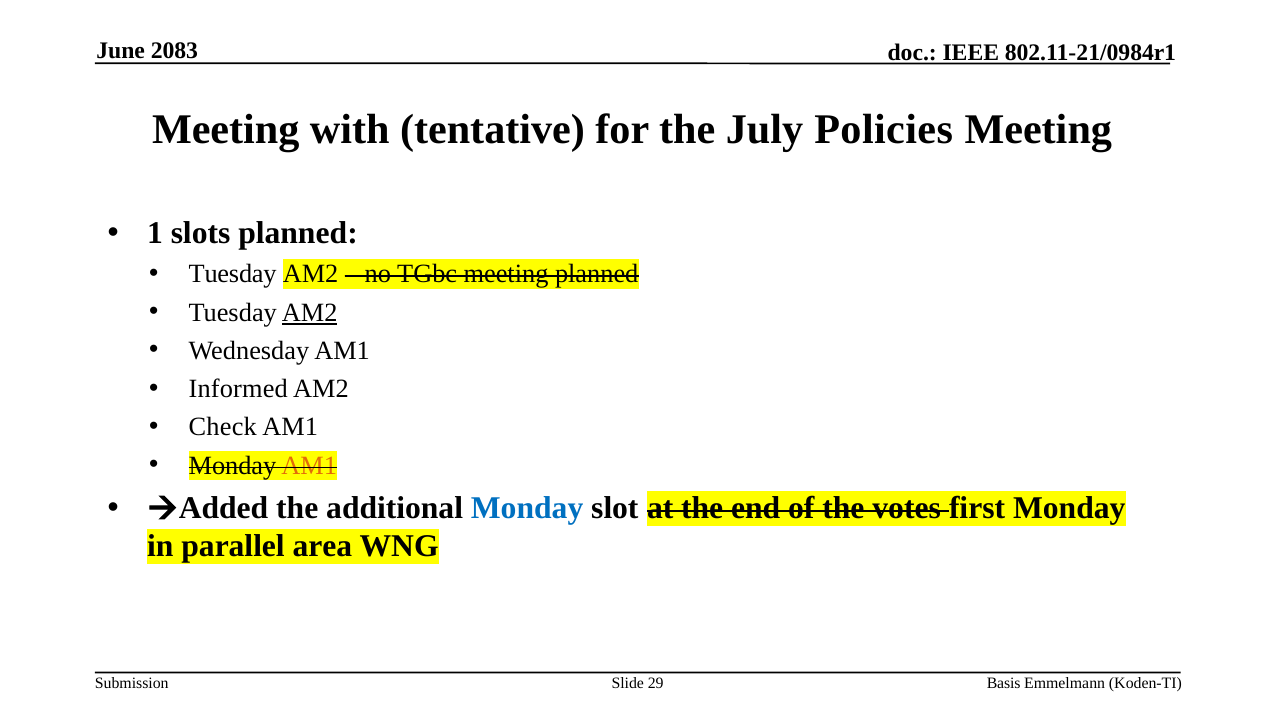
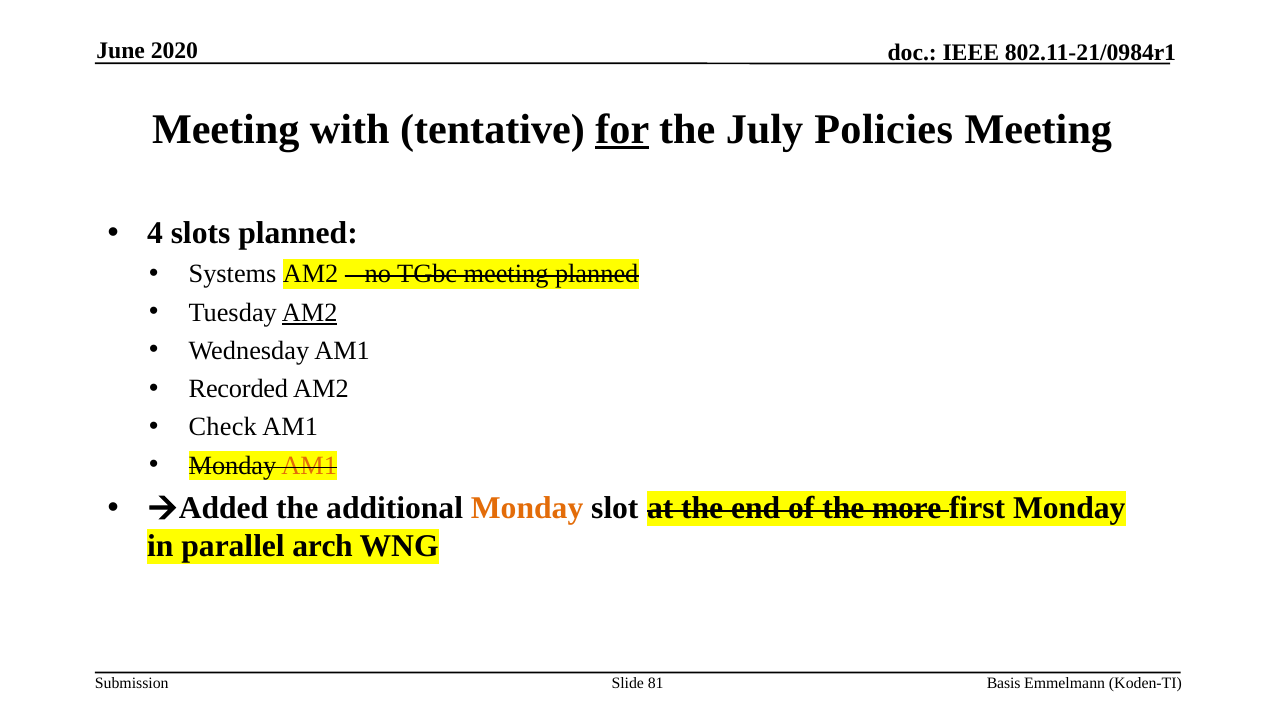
2083: 2083 -> 2020
for underline: none -> present
1: 1 -> 4
Tuesday at (233, 274): Tuesday -> Systems
Informed: Informed -> Recorded
Monday at (527, 508) colour: blue -> orange
votes: votes -> more
area: area -> arch
29: 29 -> 81
